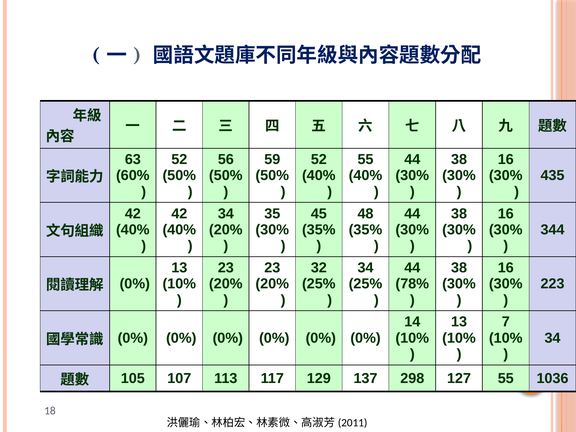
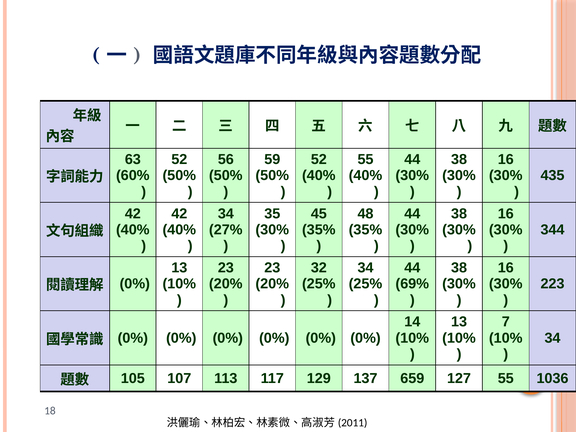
20% at (226, 230): 20% -> 27%
78%: 78% -> 69%
298: 298 -> 659
